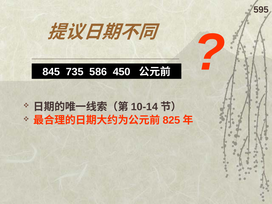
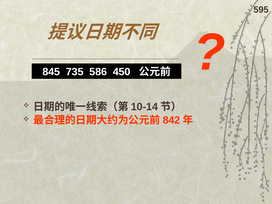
825: 825 -> 842
